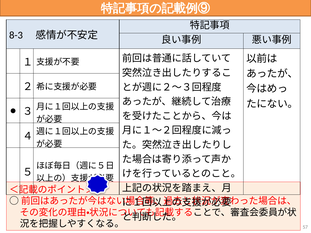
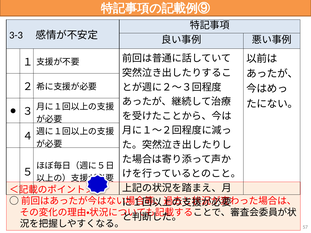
8-3: 8-3 -> 3-3
